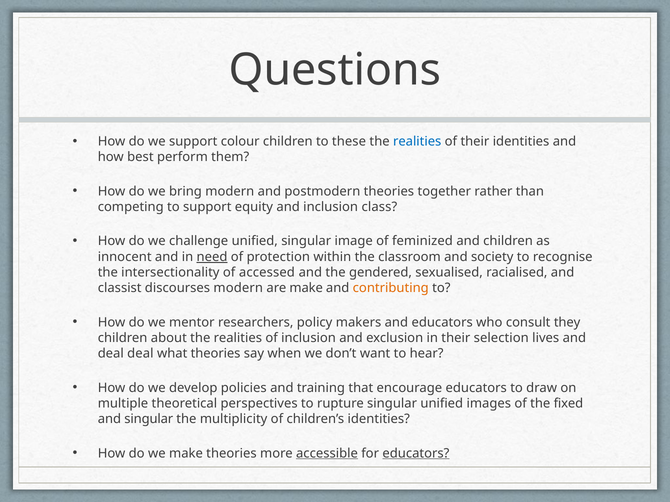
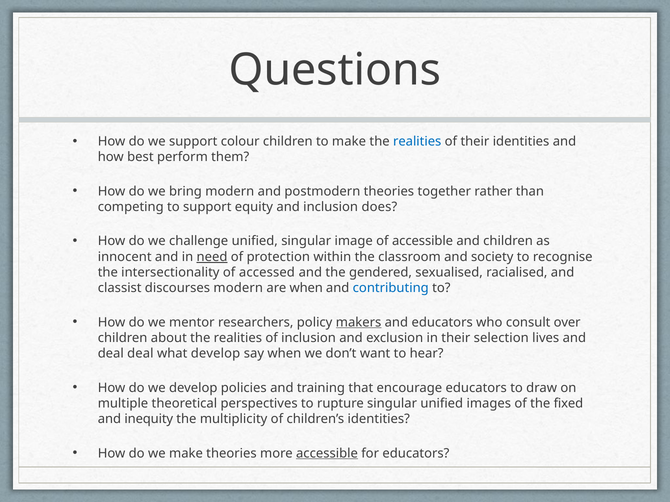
to these: these -> make
class: class -> does
of feminized: feminized -> accessible
are make: make -> when
contributing colour: orange -> blue
makers underline: none -> present
they: they -> over
what theories: theories -> develop
and singular: singular -> inequity
educators at (416, 454) underline: present -> none
